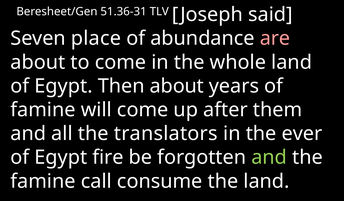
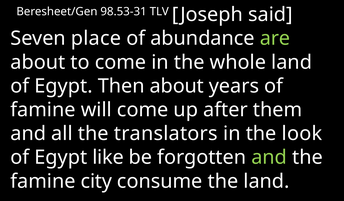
51.36-31: 51.36-31 -> 98.53-31
are colour: pink -> light green
ever: ever -> look
fire: fire -> like
call: call -> city
